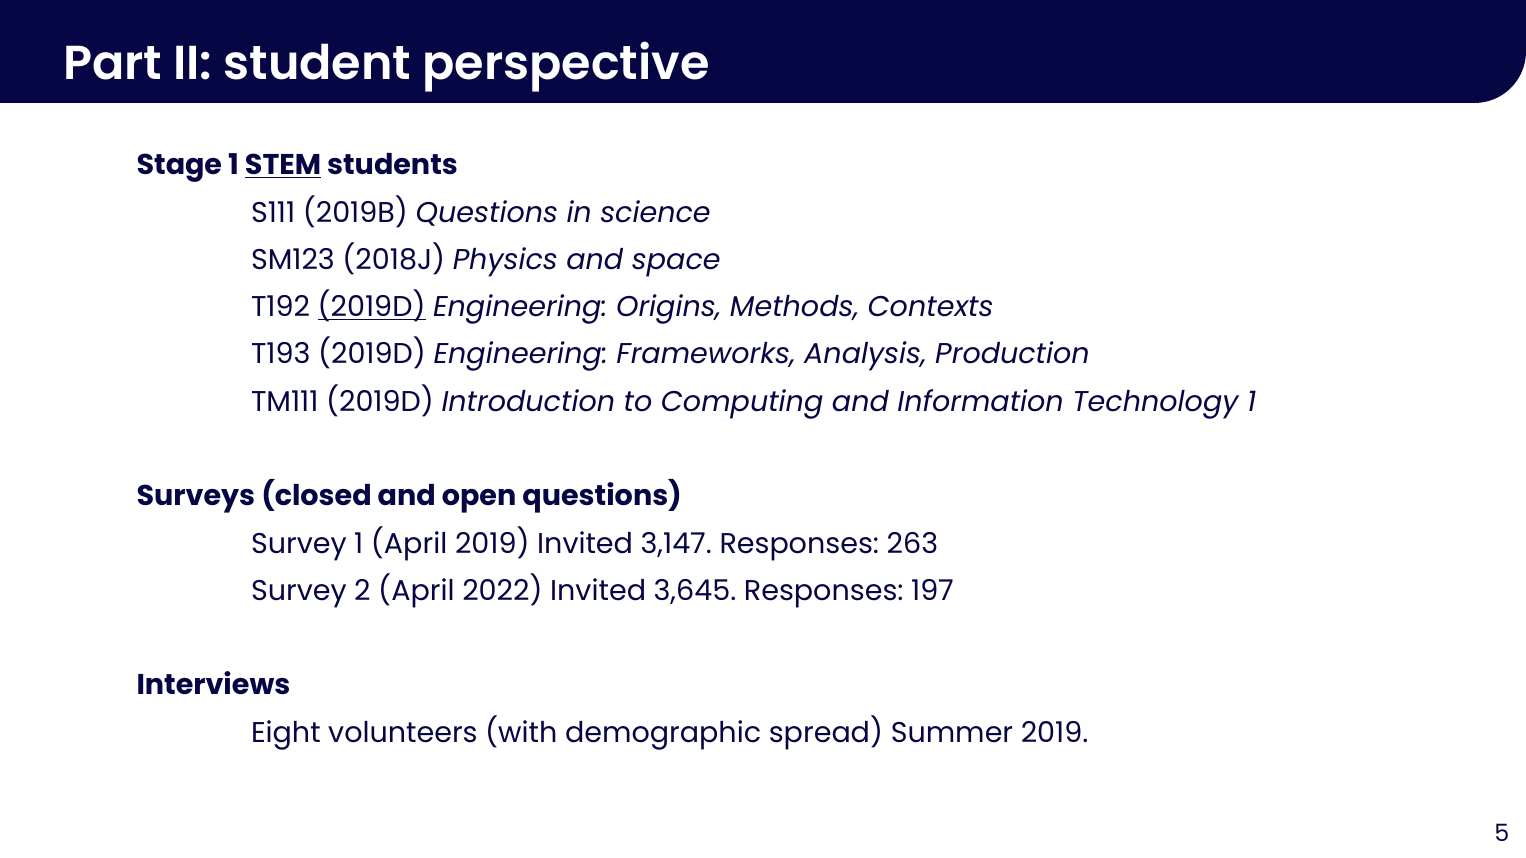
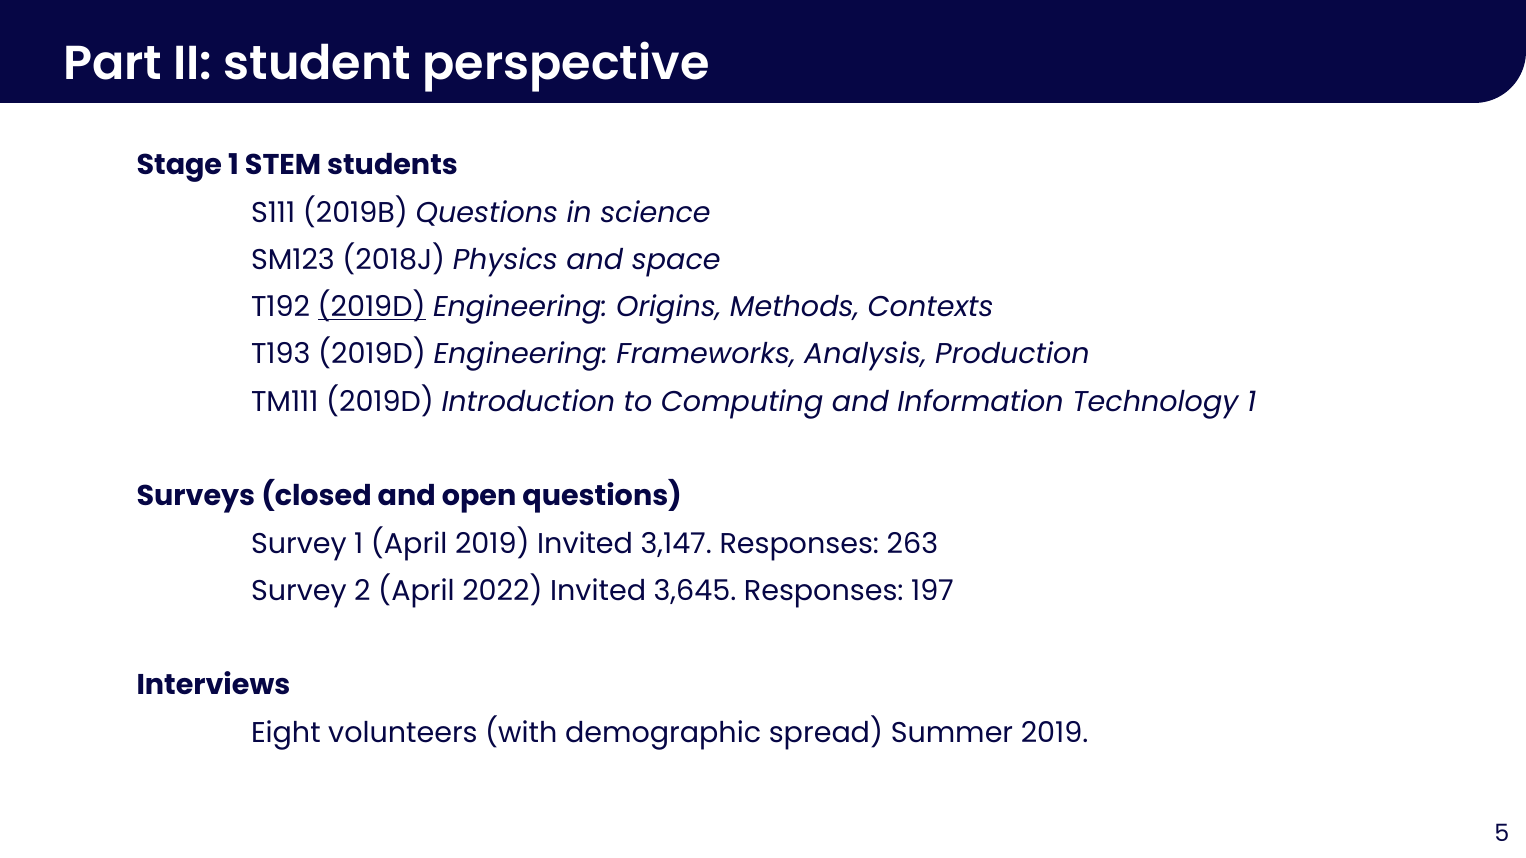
STEM underline: present -> none
